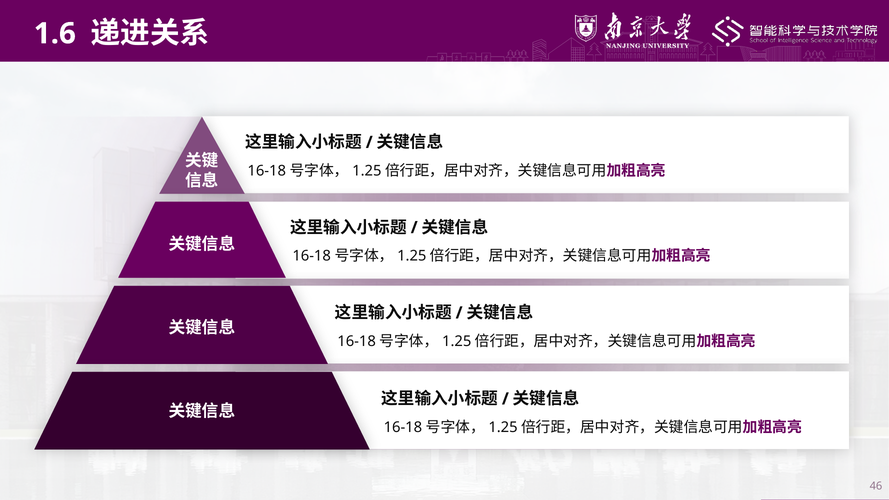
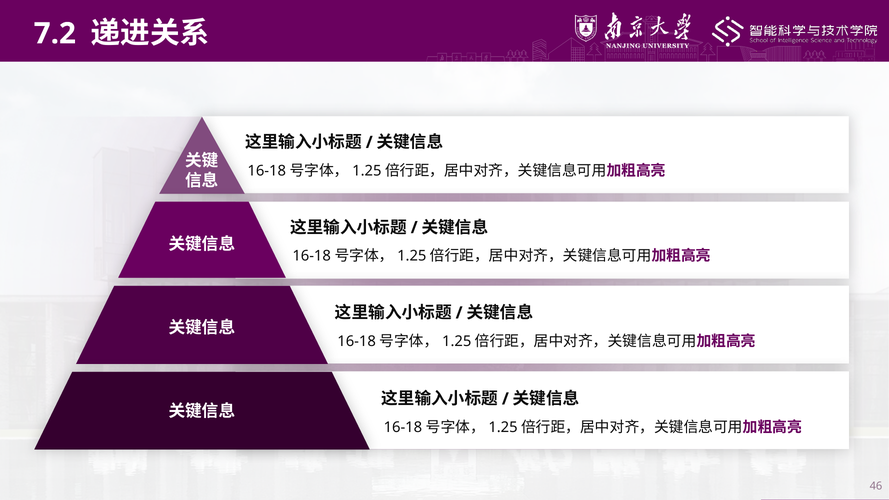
1.6: 1.6 -> 7.2
